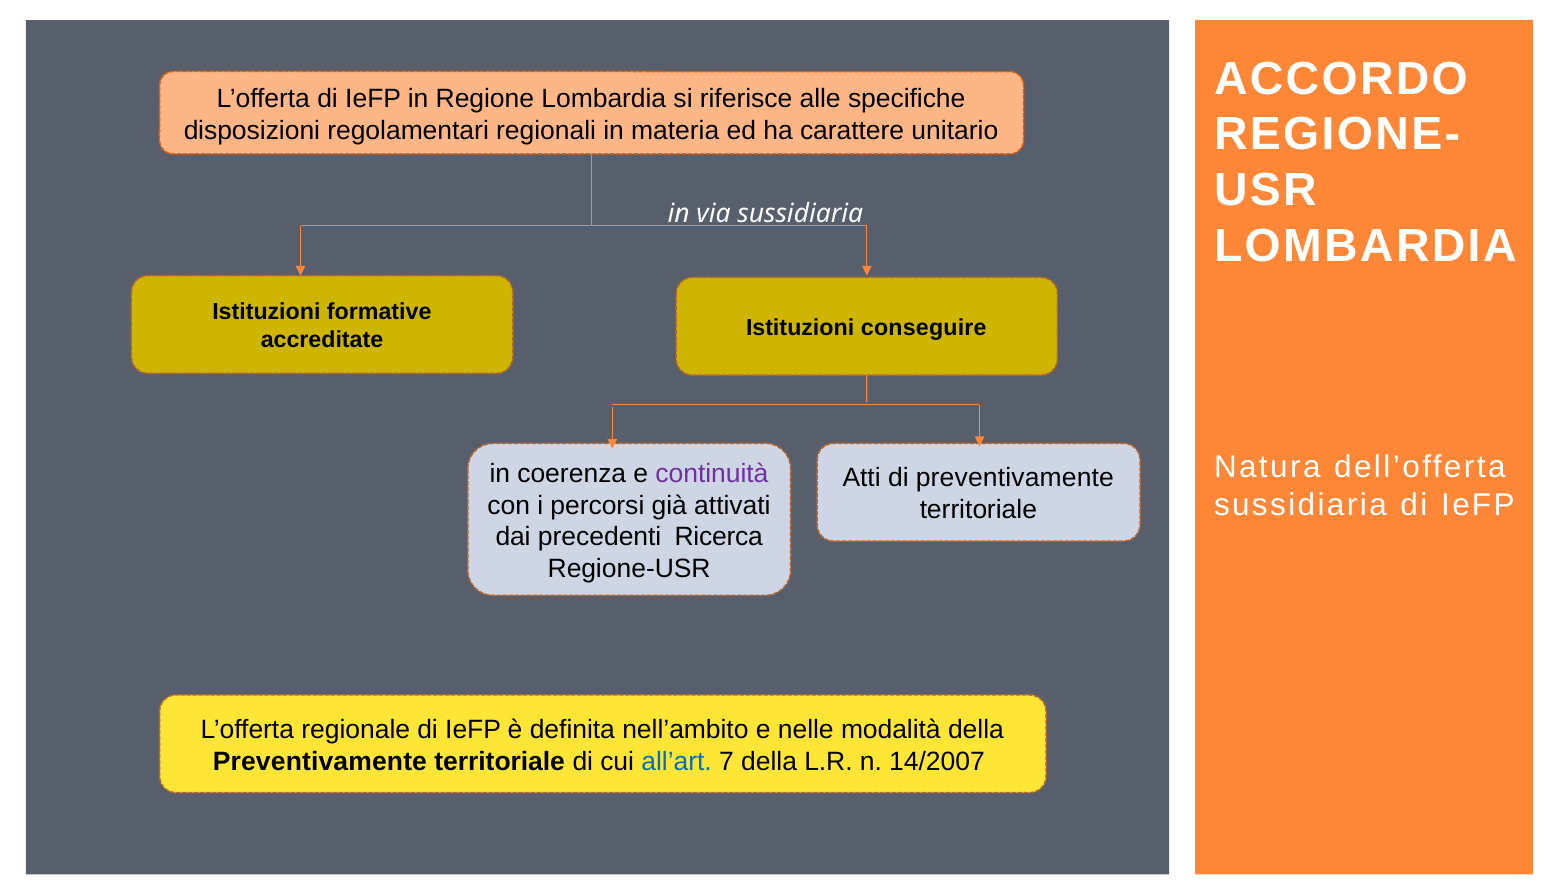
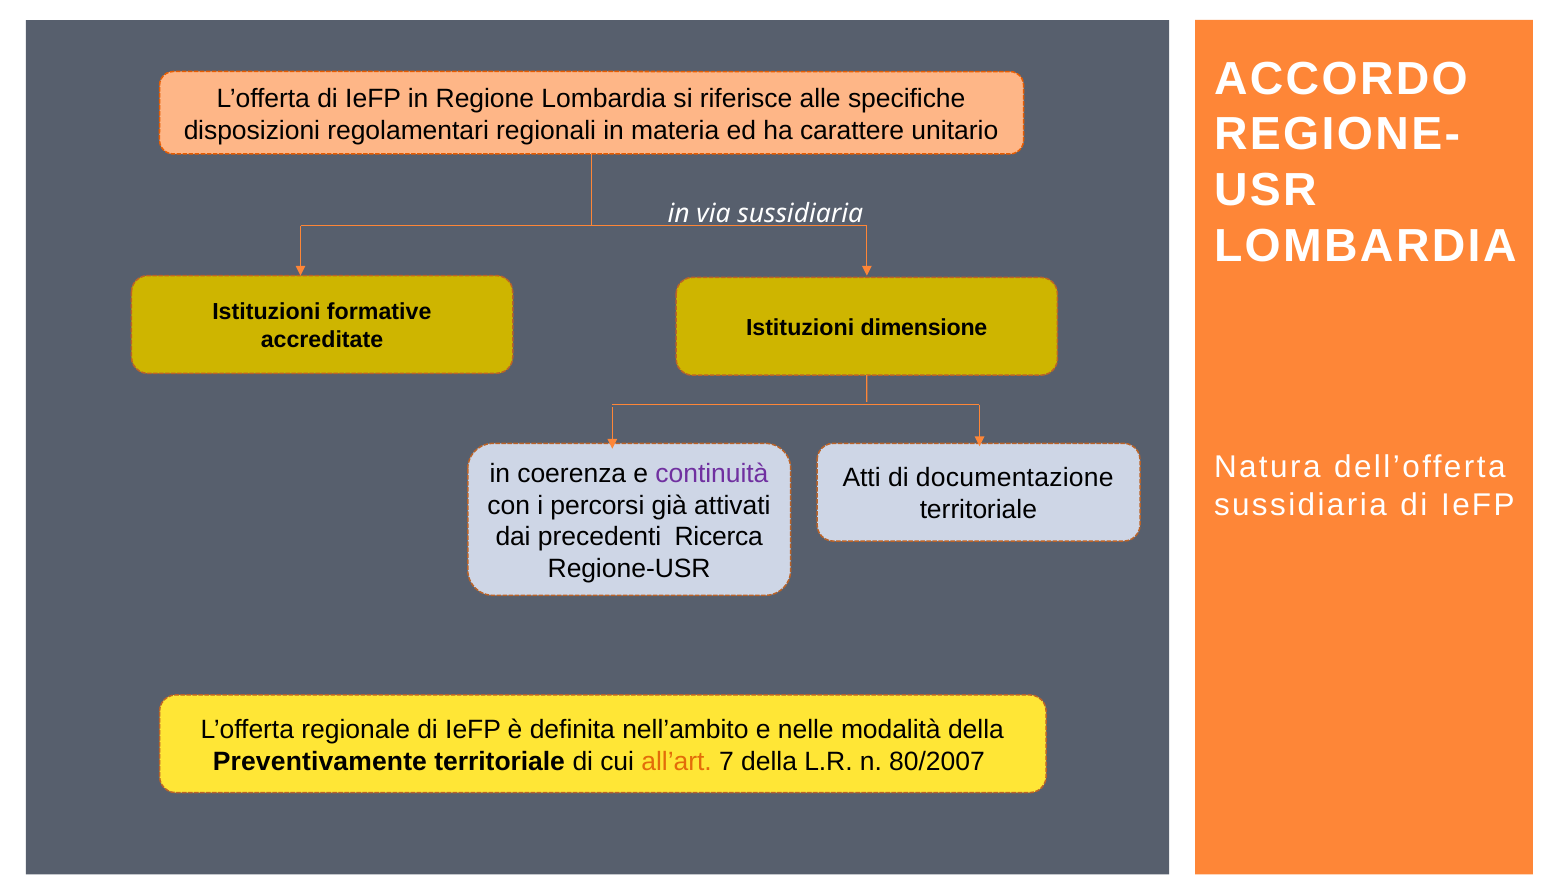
conseguire: conseguire -> dimensione
di preventivamente: preventivamente -> documentazione
all’art colour: blue -> orange
14/2007: 14/2007 -> 80/2007
